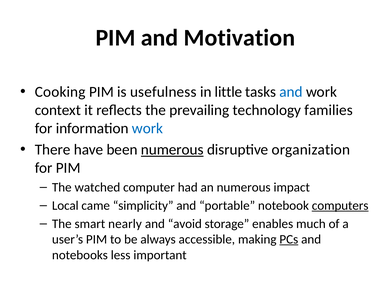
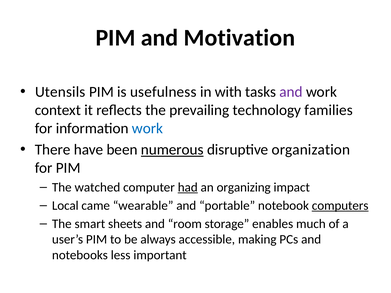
Cooking: Cooking -> Utensils
little: little -> with
and at (291, 92) colour: blue -> purple
had underline: none -> present
an numerous: numerous -> organizing
simplicity: simplicity -> wearable
nearly: nearly -> sheets
avoid: avoid -> room
PCs underline: present -> none
